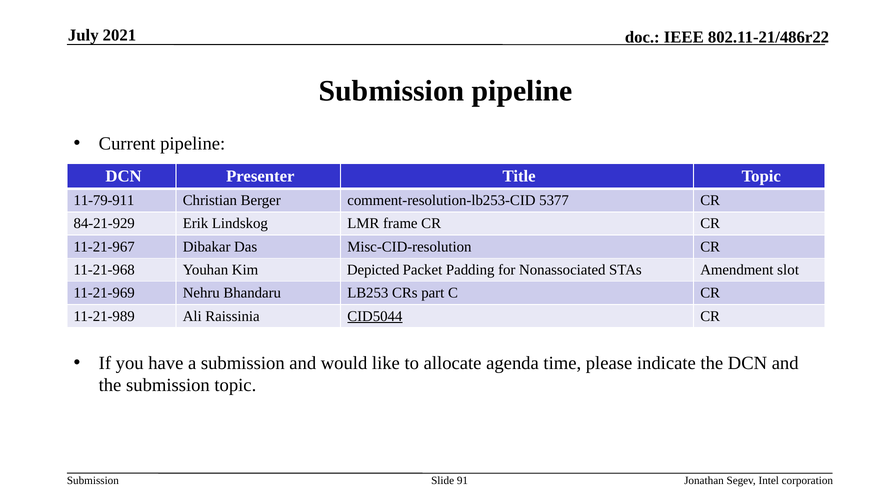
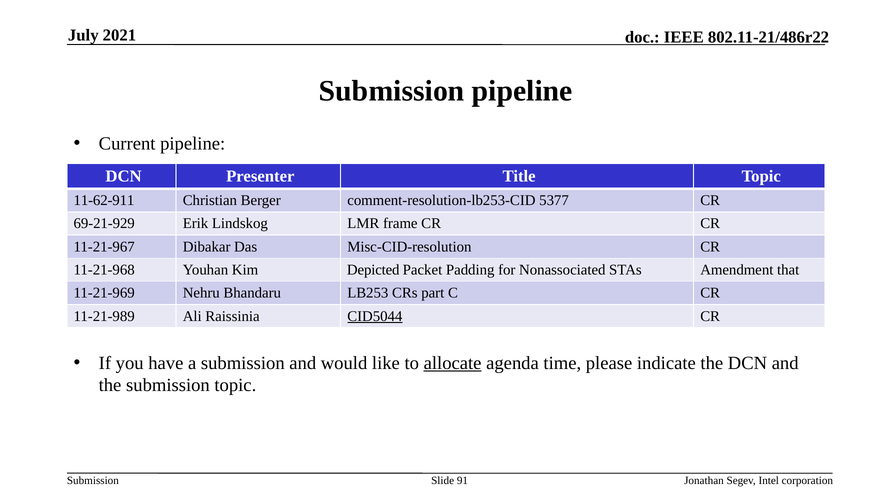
11-79-911: 11-79-911 -> 11-62-911
84-21-929: 84-21-929 -> 69-21-929
slot: slot -> that
allocate underline: none -> present
